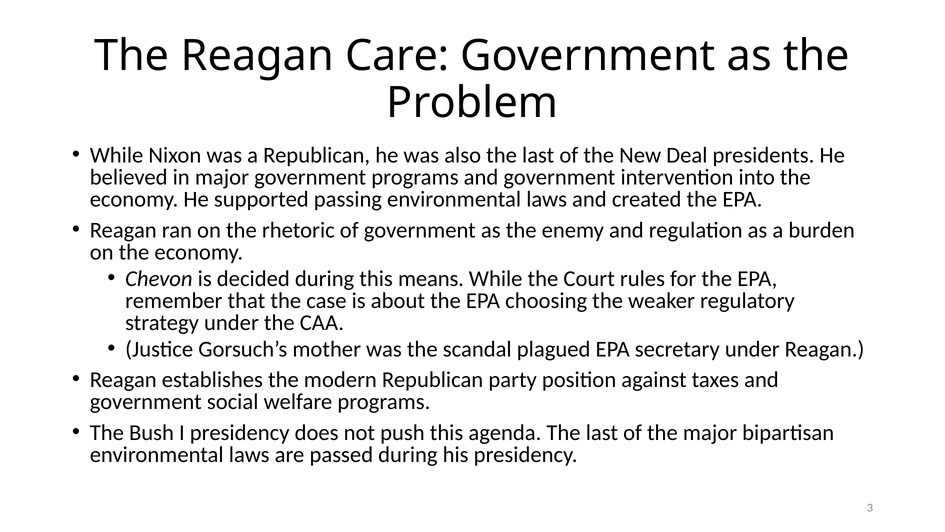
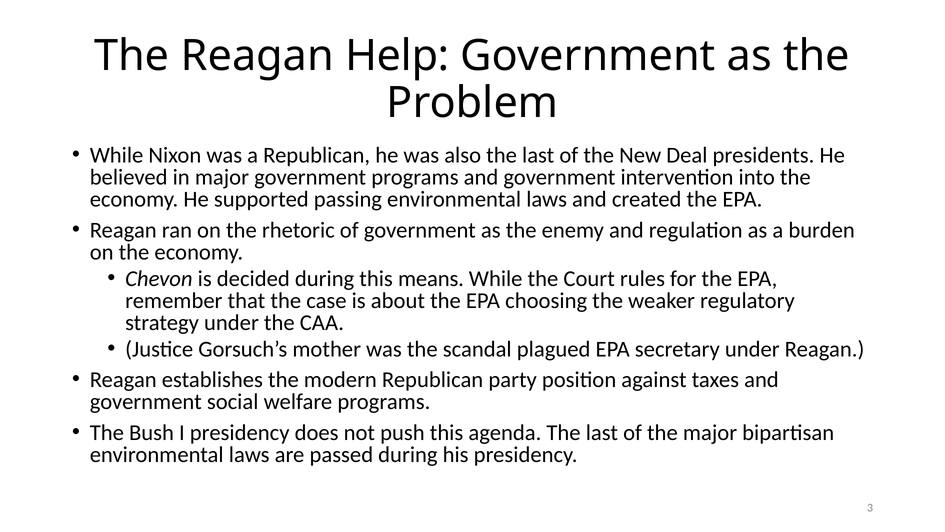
Care: Care -> Help
